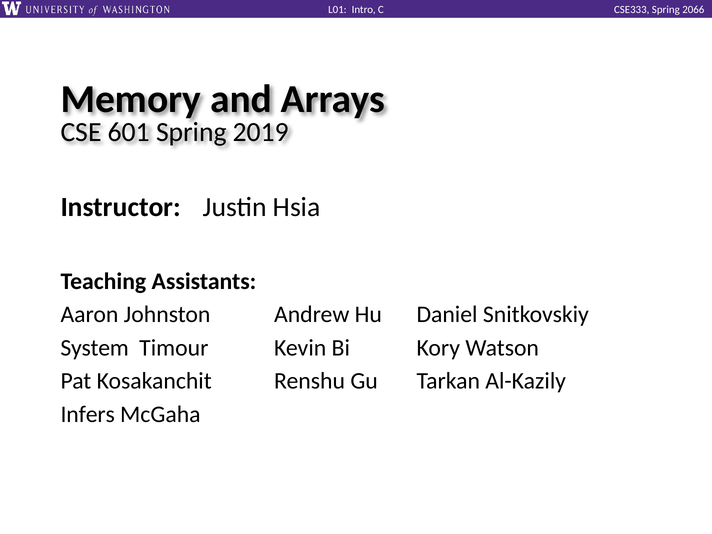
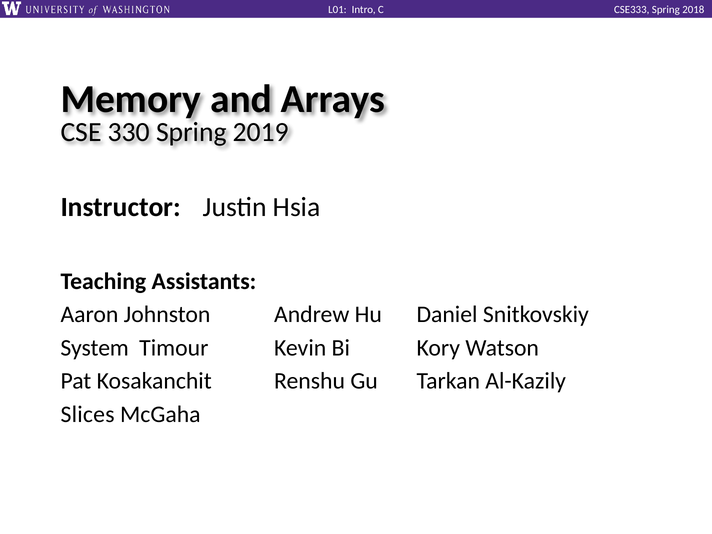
2066: 2066 -> 2018
601: 601 -> 330
Infers: Infers -> Slices
